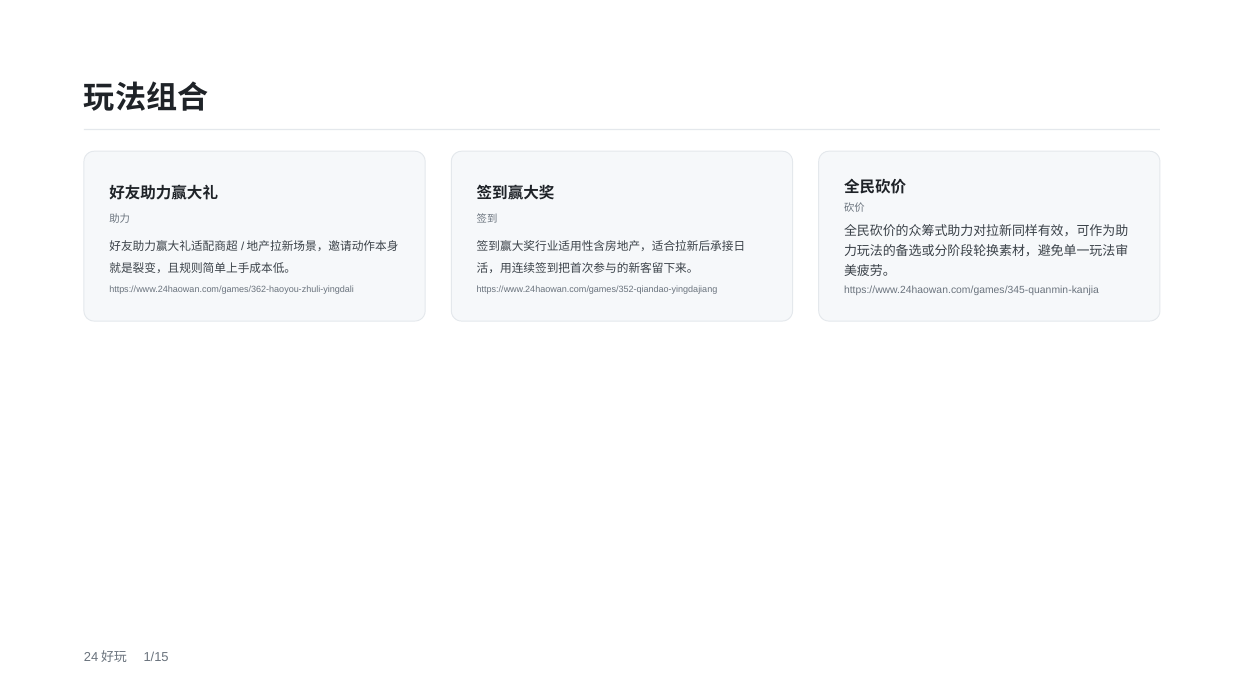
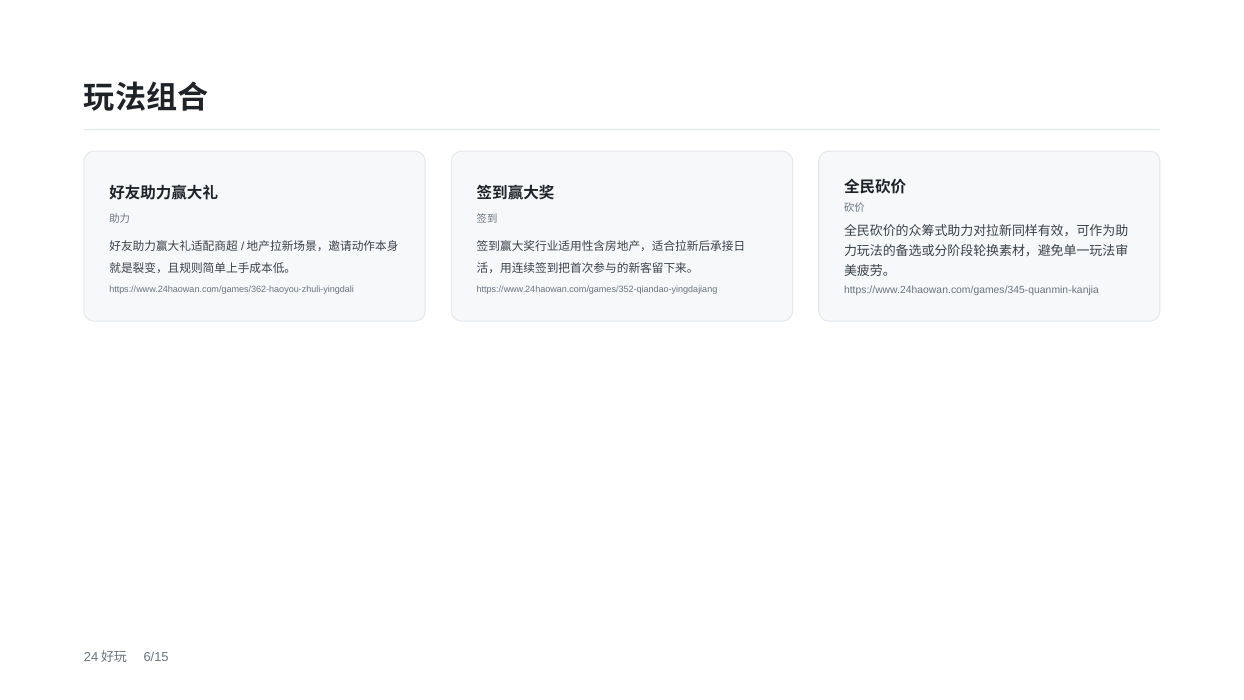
1/15: 1/15 -> 6/15
